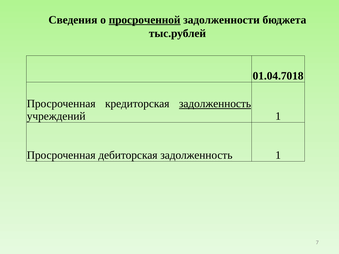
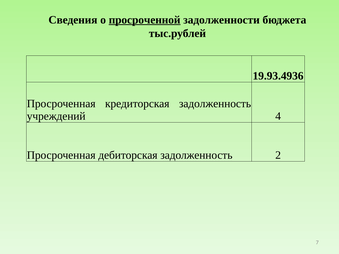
01.04.7018: 01.04.7018 -> 19.93.4936
задолженность at (215, 104) underline: present -> none
учреждений 1: 1 -> 4
задолженность 1: 1 -> 2
